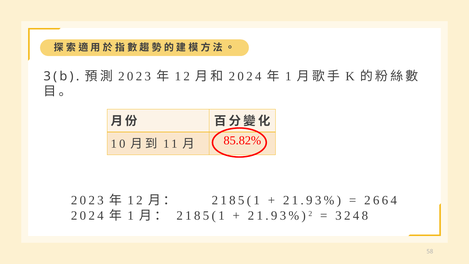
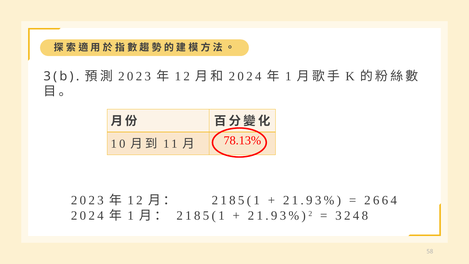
85.82%: 85.82% -> 78.13%
